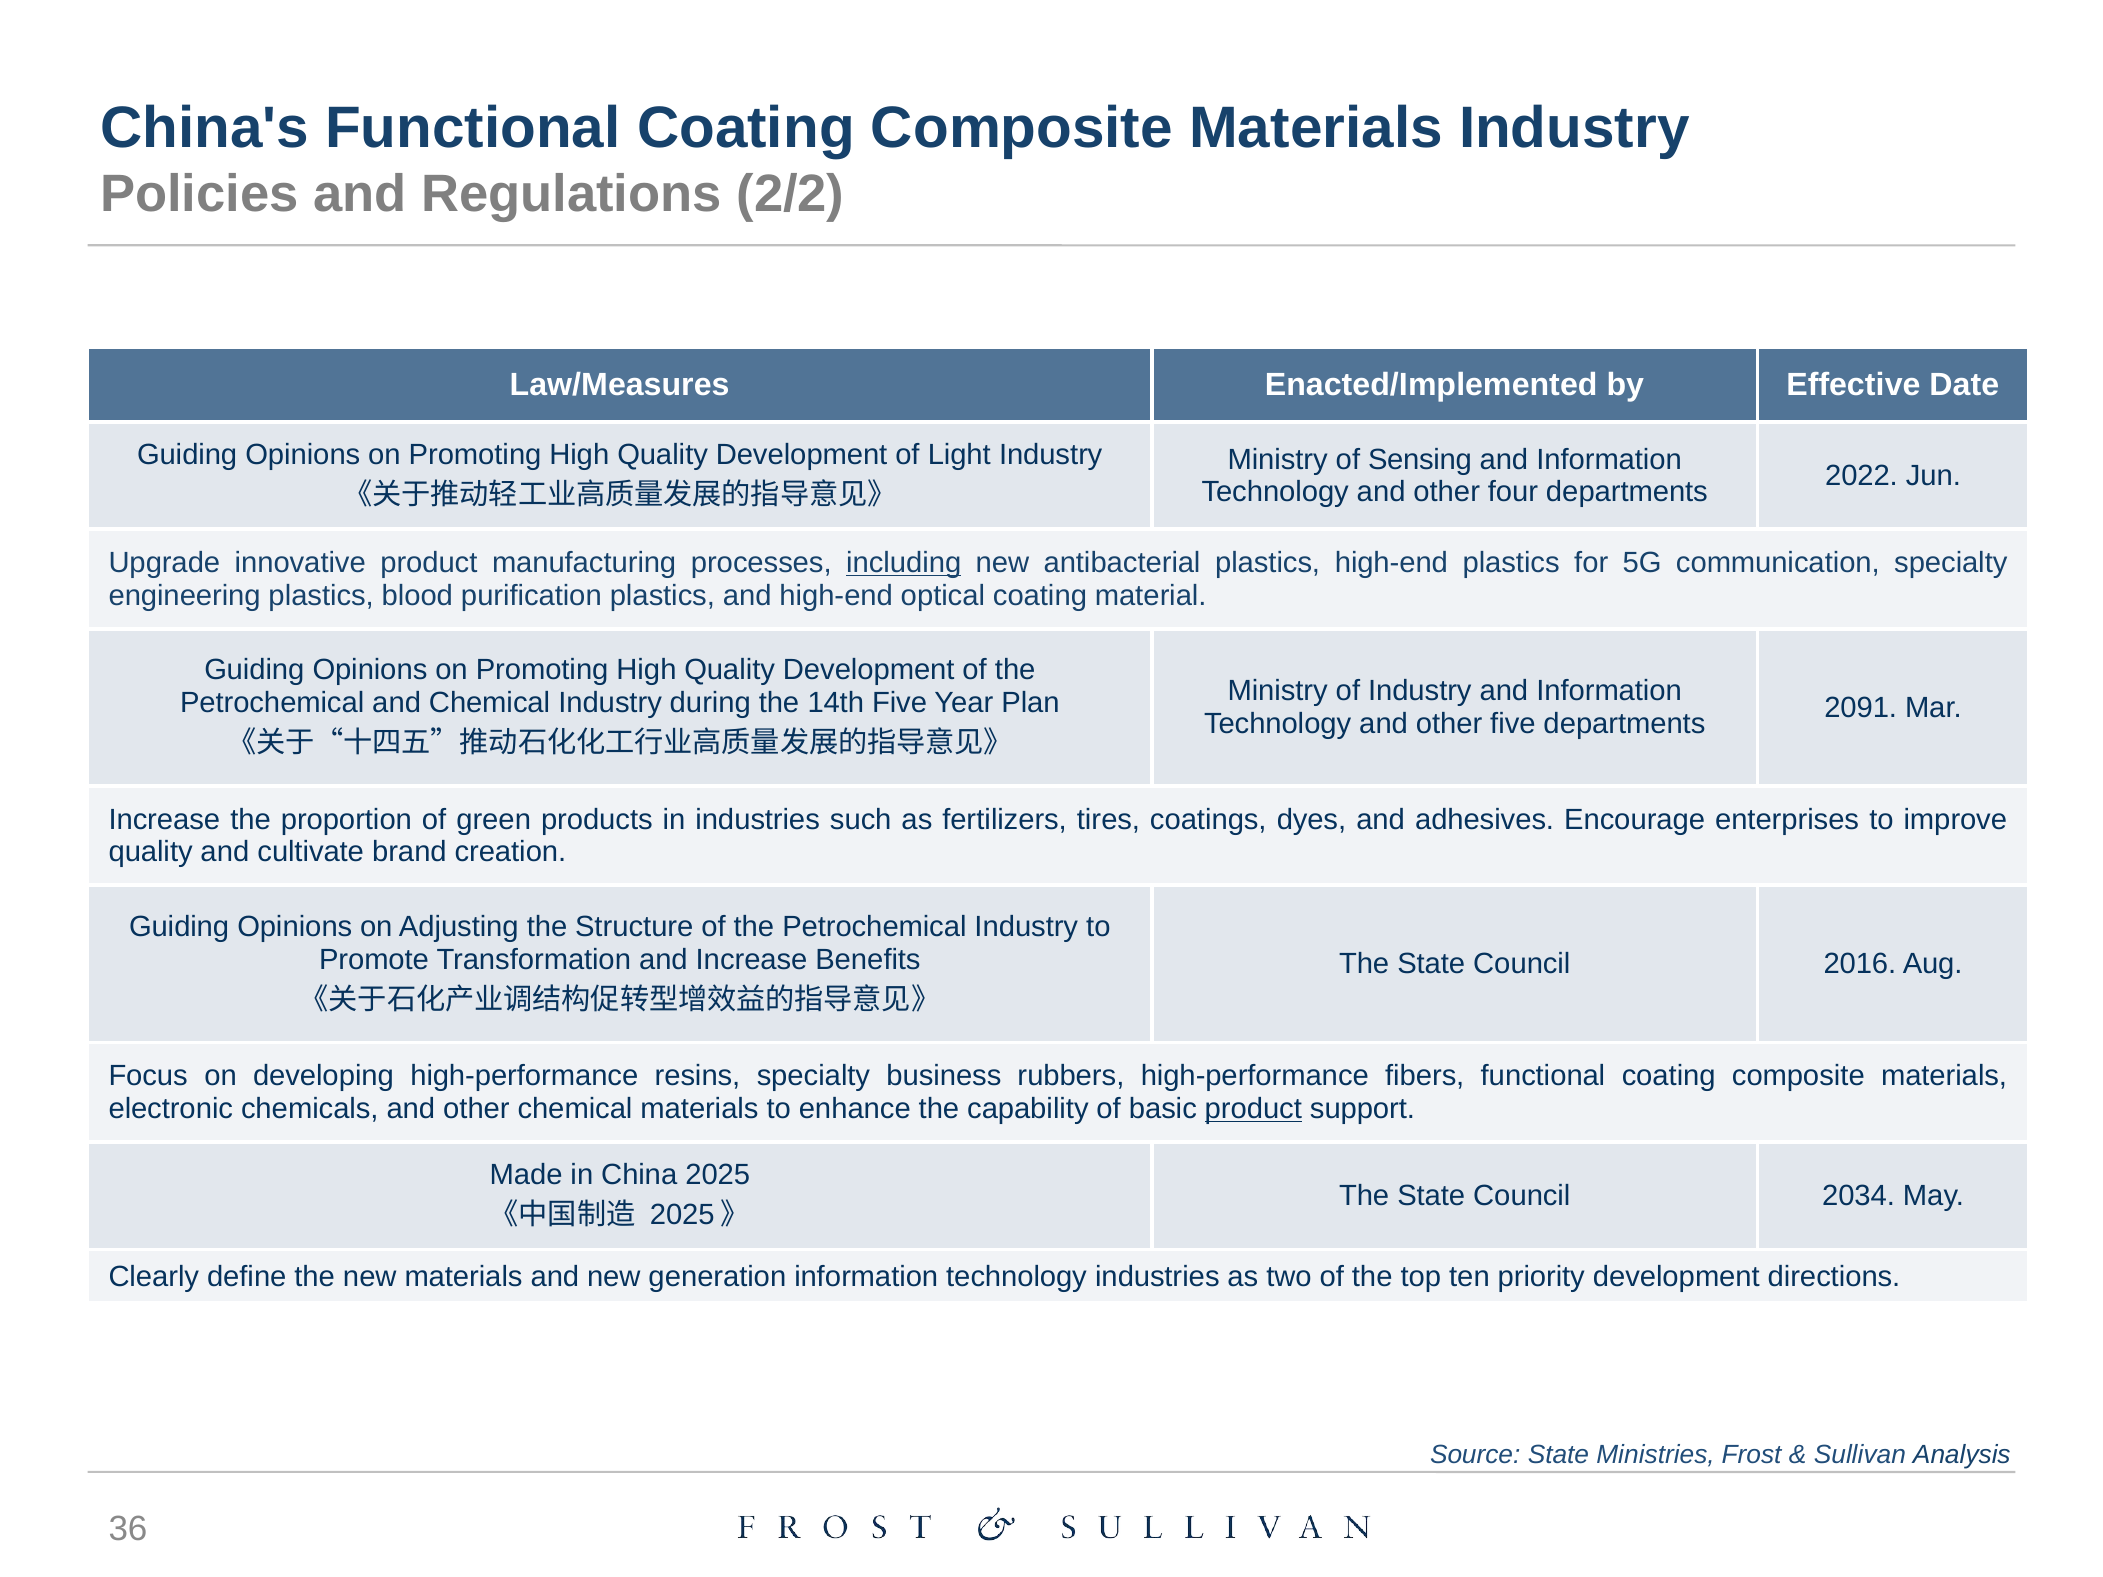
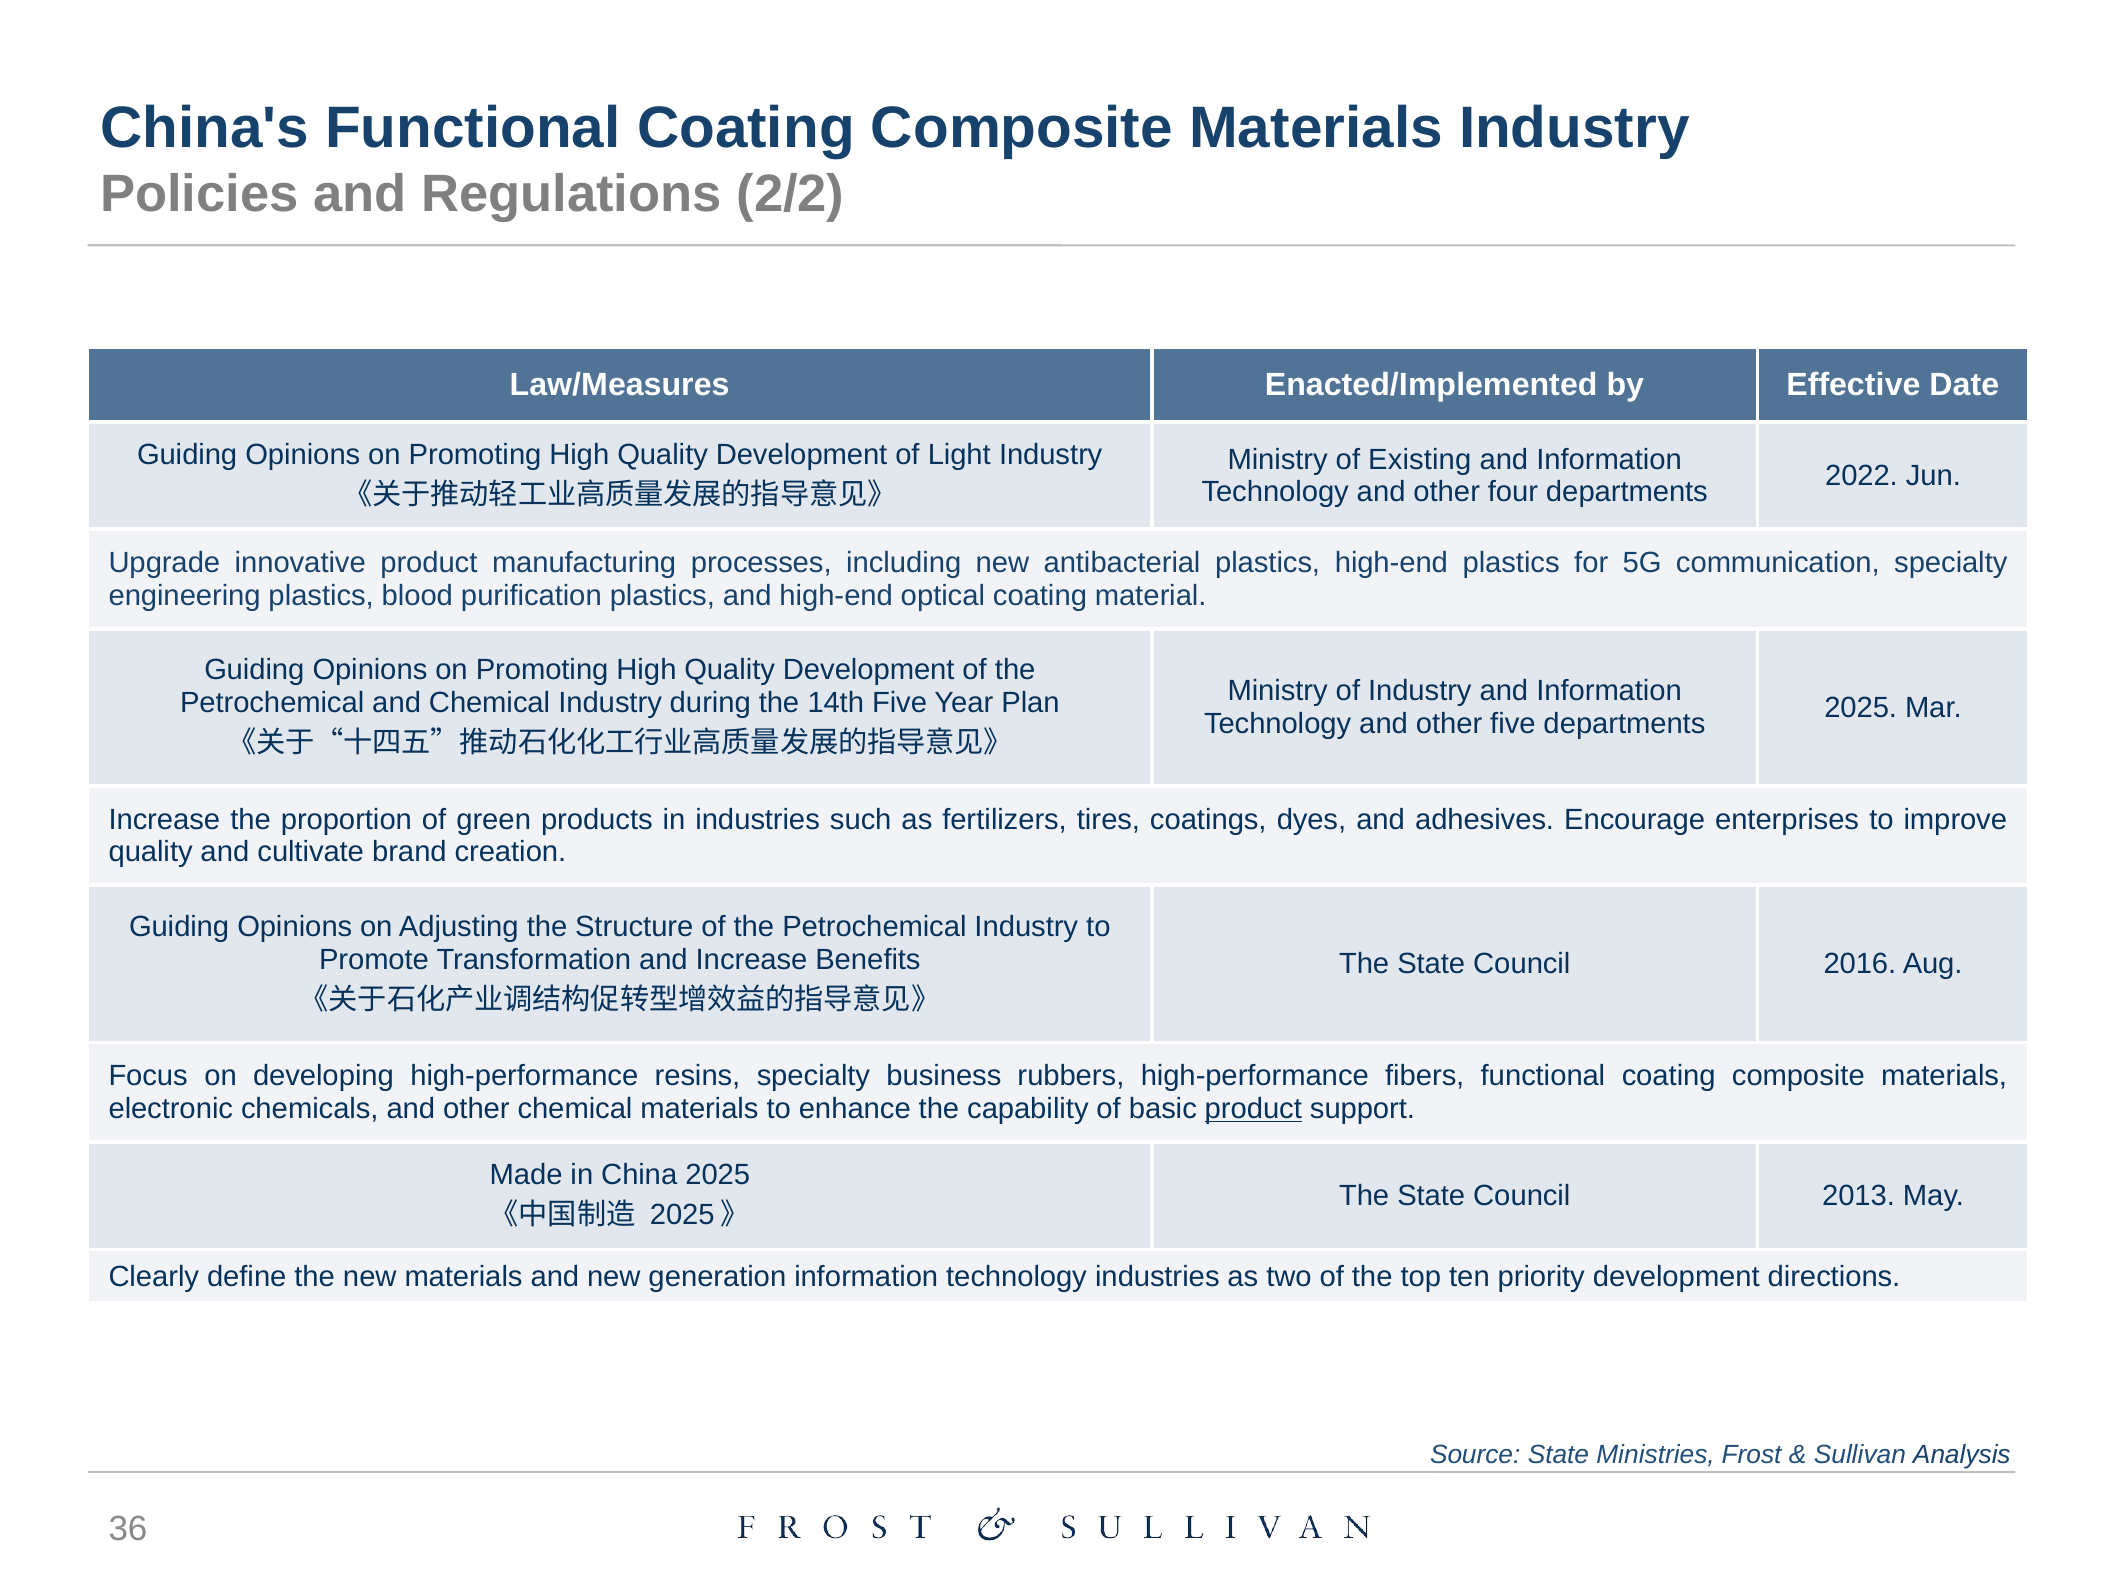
Sensing: Sensing -> Existing
including underline: present -> none
2091 at (1861, 708): 2091 -> 2025
2034: 2034 -> 2013
